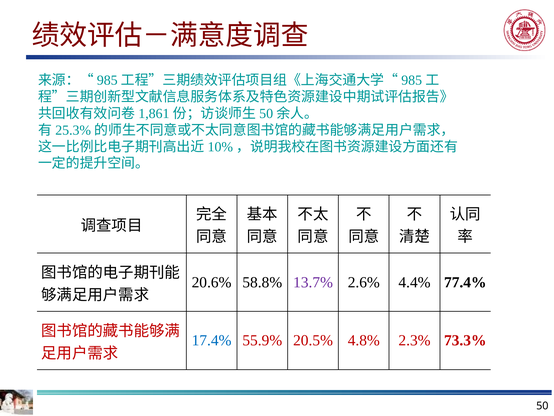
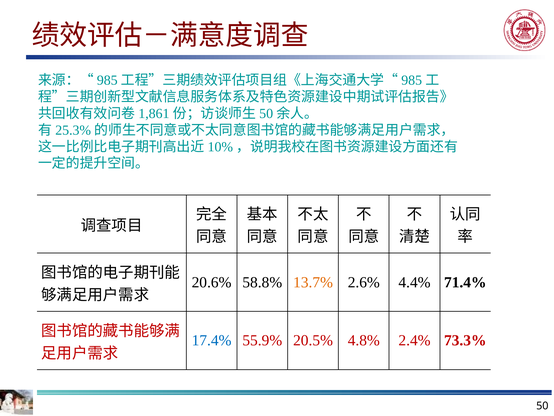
13.7% colour: purple -> orange
77.4%: 77.4% -> 71.4%
2.3%: 2.3% -> 2.4%
